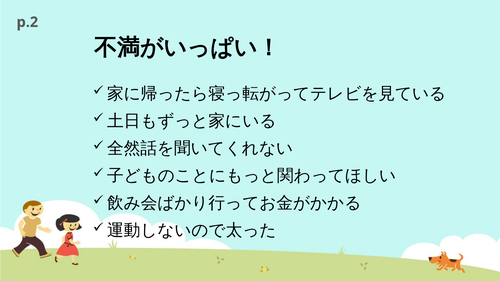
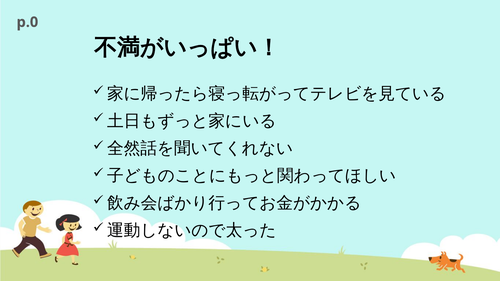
p.2: p.2 -> p.0
